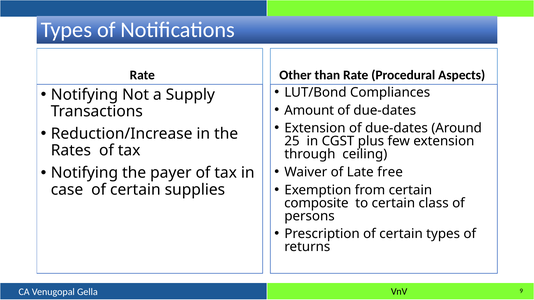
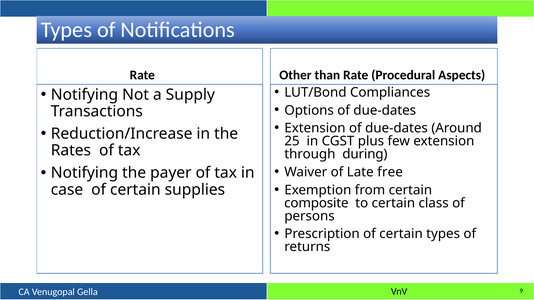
Amount: Amount -> Options
ceiling: ceiling -> during
